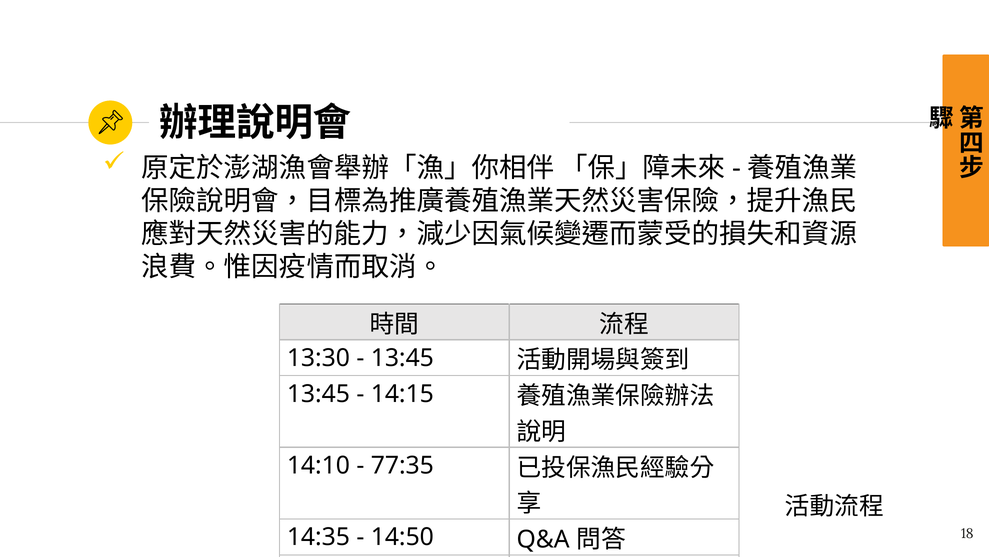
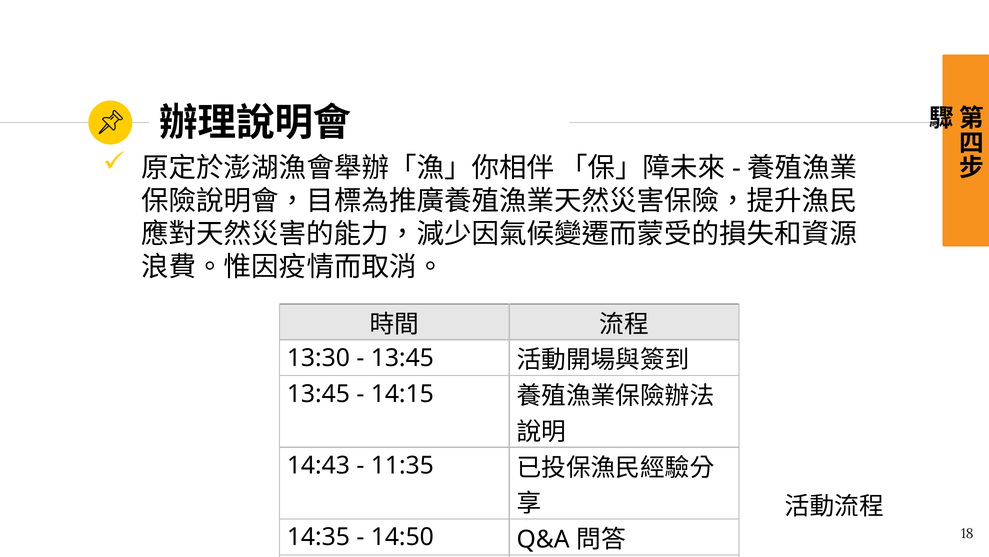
14:10: 14:10 -> 14:43
77:35: 77:35 -> 11:35
